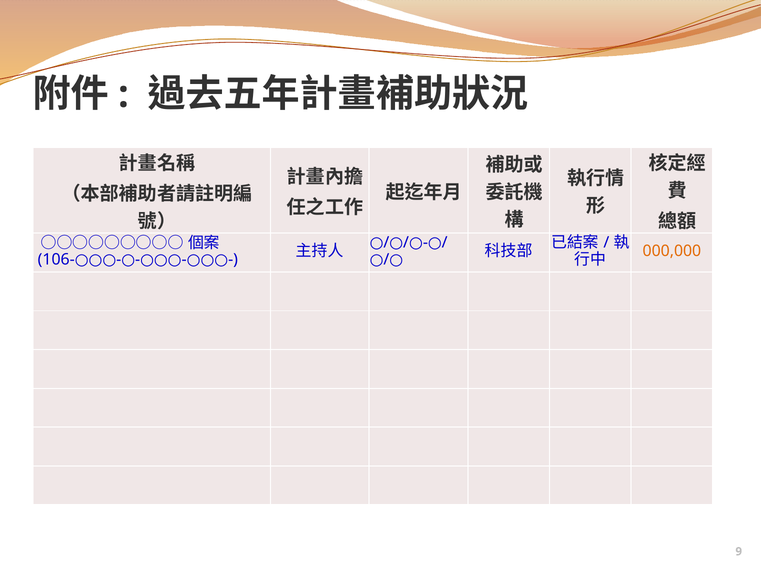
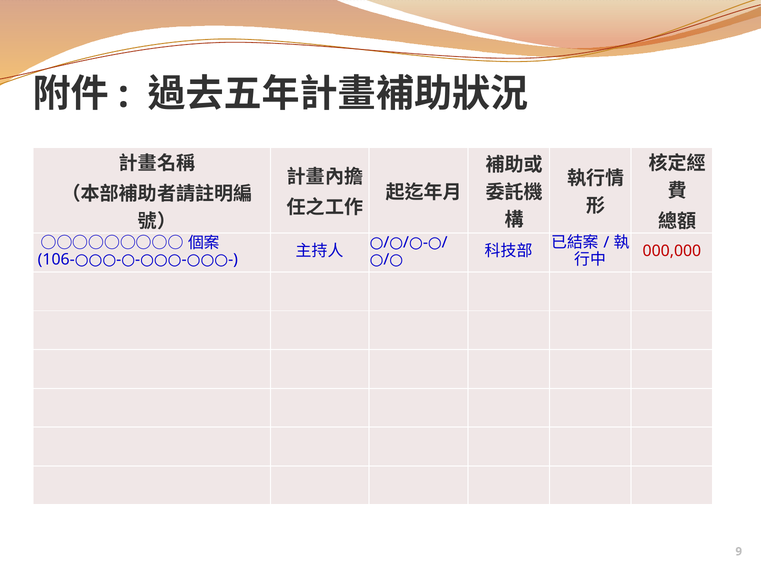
000,000 colour: orange -> red
